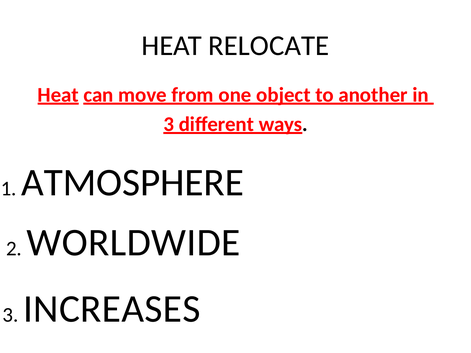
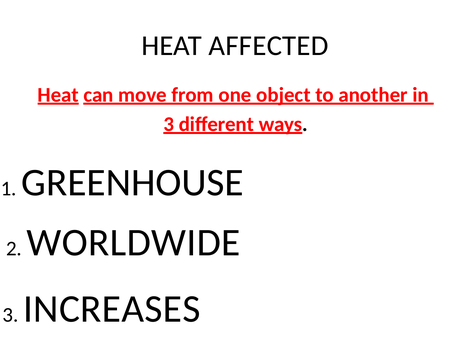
RELOCATE: RELOCATE -> AFFECTED
ATMOSPHERE: ATMOSPHERE -> GREENHOUSE
